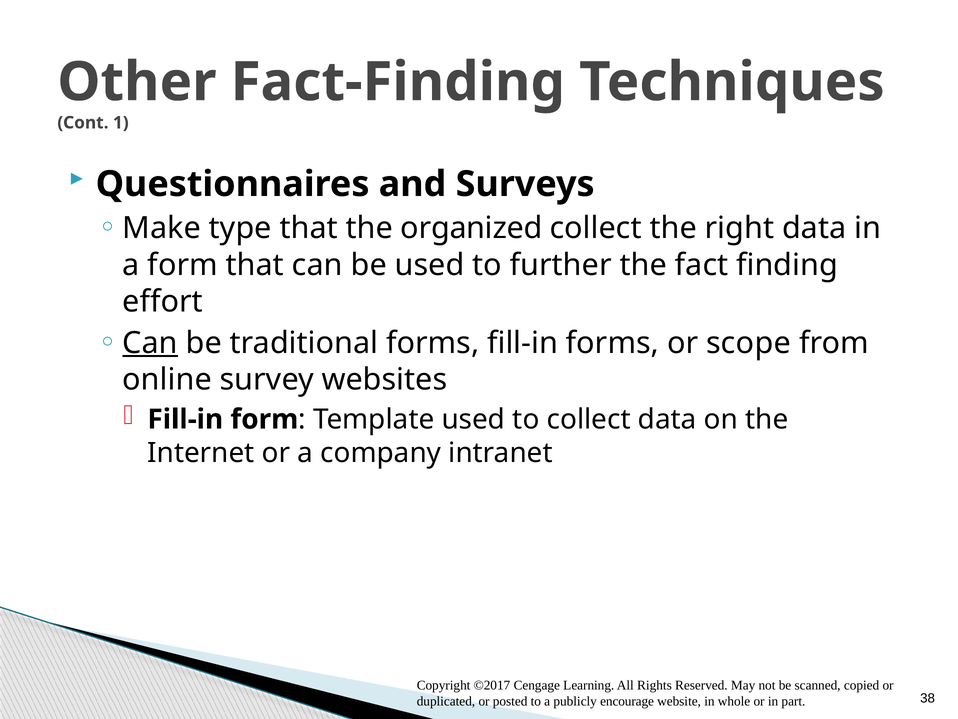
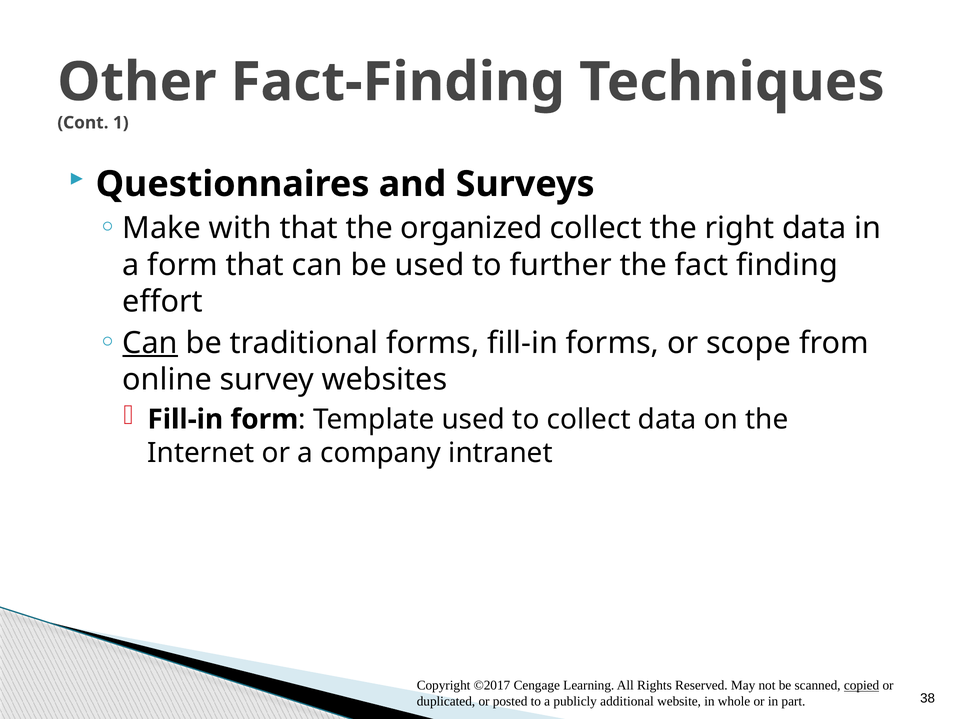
type: type -> with
copied underline: none -> present
encourage: encourage -> additional
